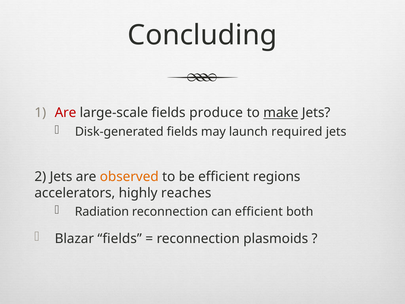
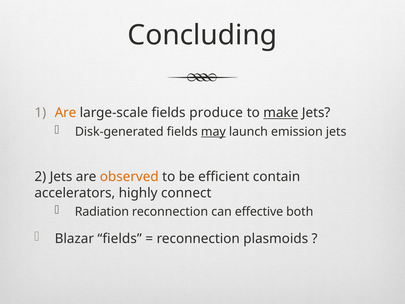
Are at (65, 113) colour: red -> orange
may underline: none -> present
required: required -> emission
regions: regions -> contain
reaches: reaches -> connect
can efficient: efficient -> effective
